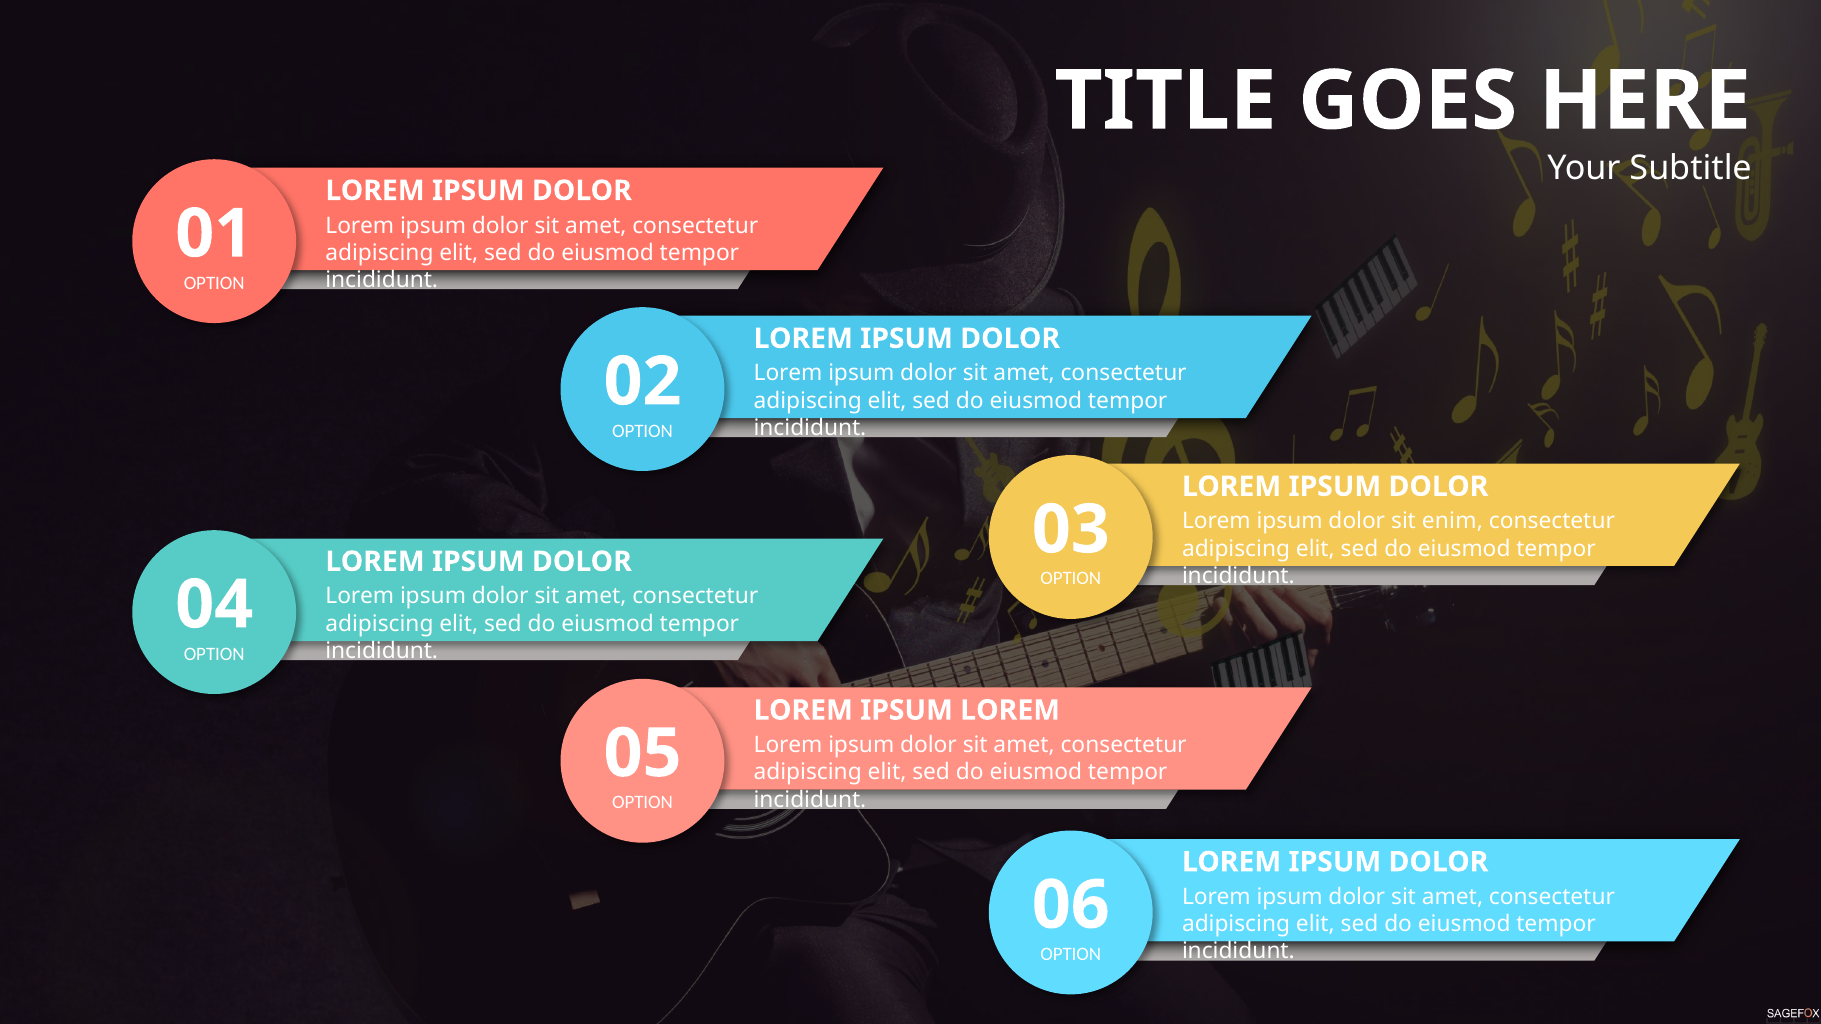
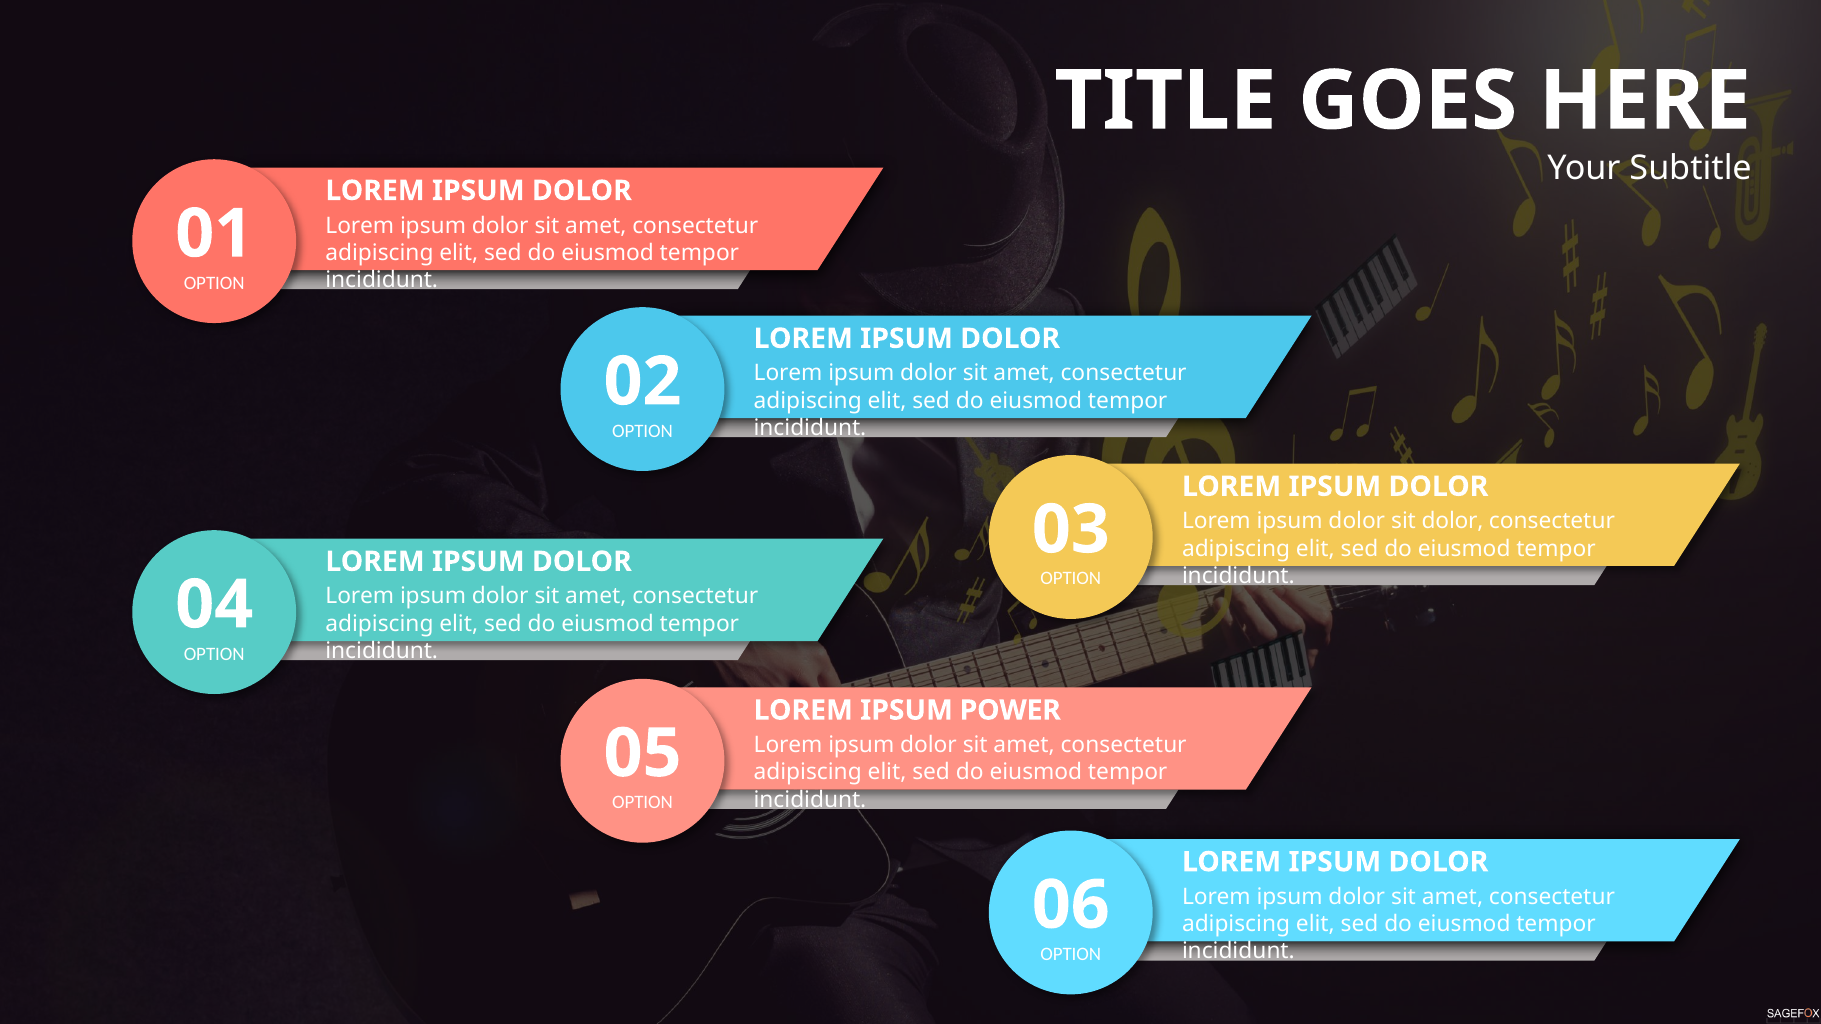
sit enim: enim -> dolor
IPSUM LOREM: LOREM -> POWER
